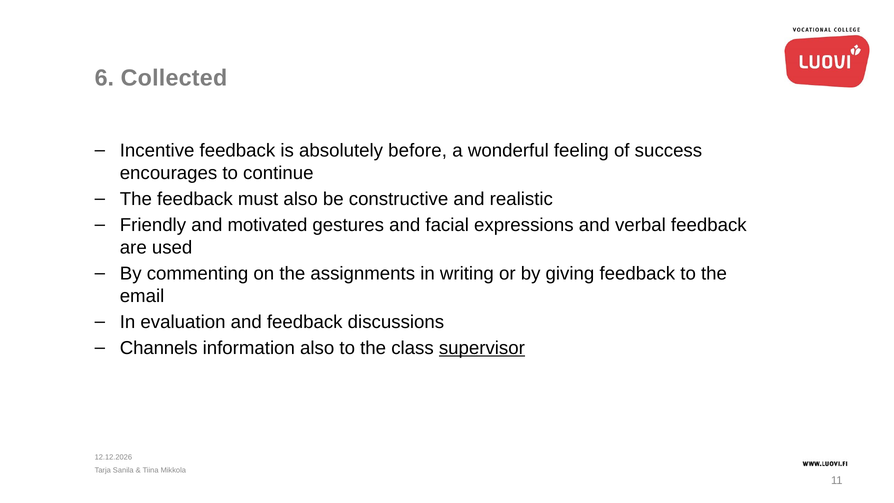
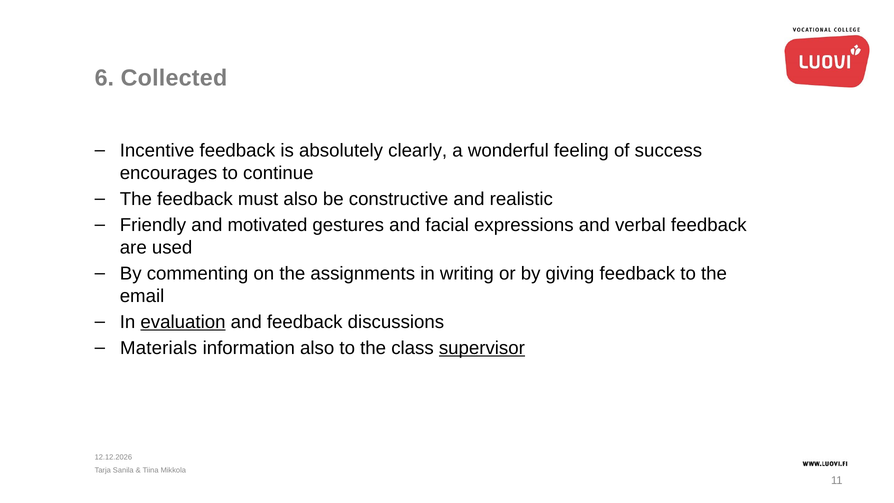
before: before -> clearly
evaluation underline: none -> present
Channels: Channels -> Materials
